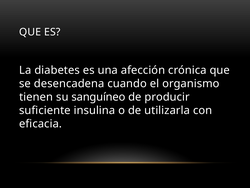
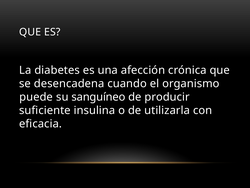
tienen: tienen -> puede
